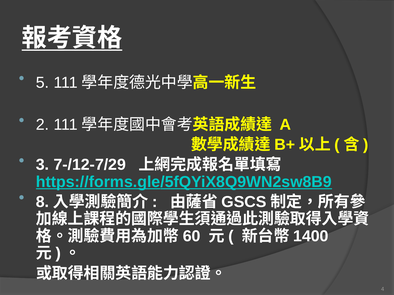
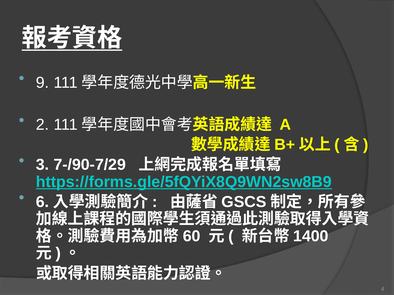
5: 5 -> 9
7-/12-7/29: 7-/12-7/29 -> 7-/90-7/29
8: 8 -> 6
